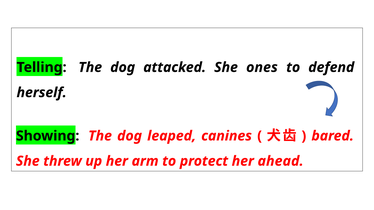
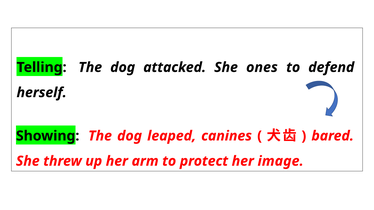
ahead: ahead -> image
